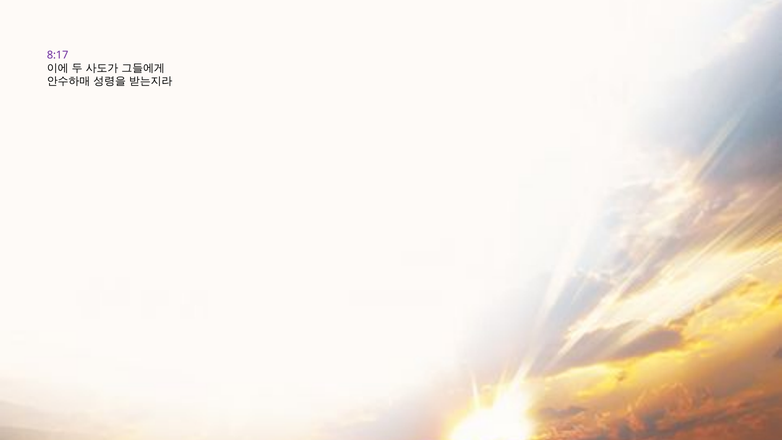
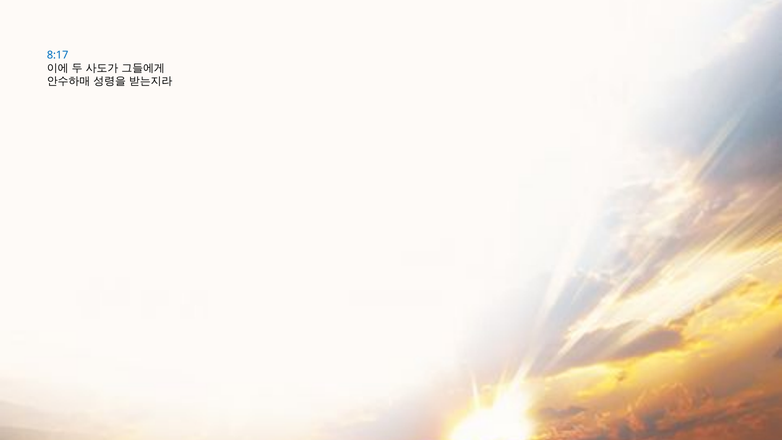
8:17 colour: purple -> blue
